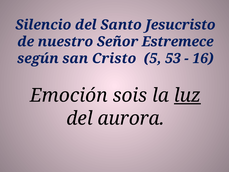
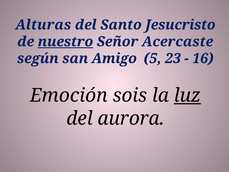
Silencio: Silencio -> Alturas
nuestro underline: none -> present
Estremece: Estremece -> Acercaste
Cristo: Cristo -> Amigo
53: 53 -> 23
